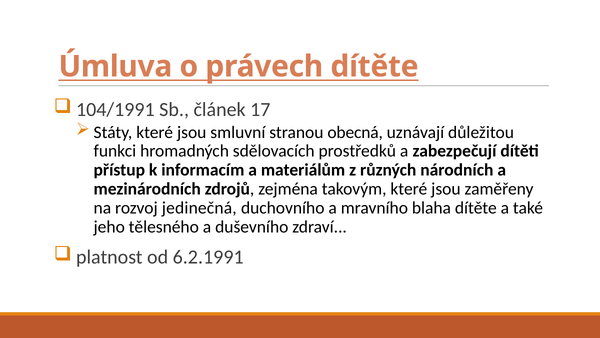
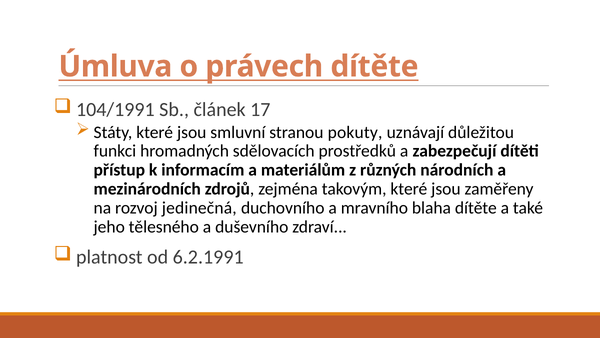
obecná: obecná -> pokuty
